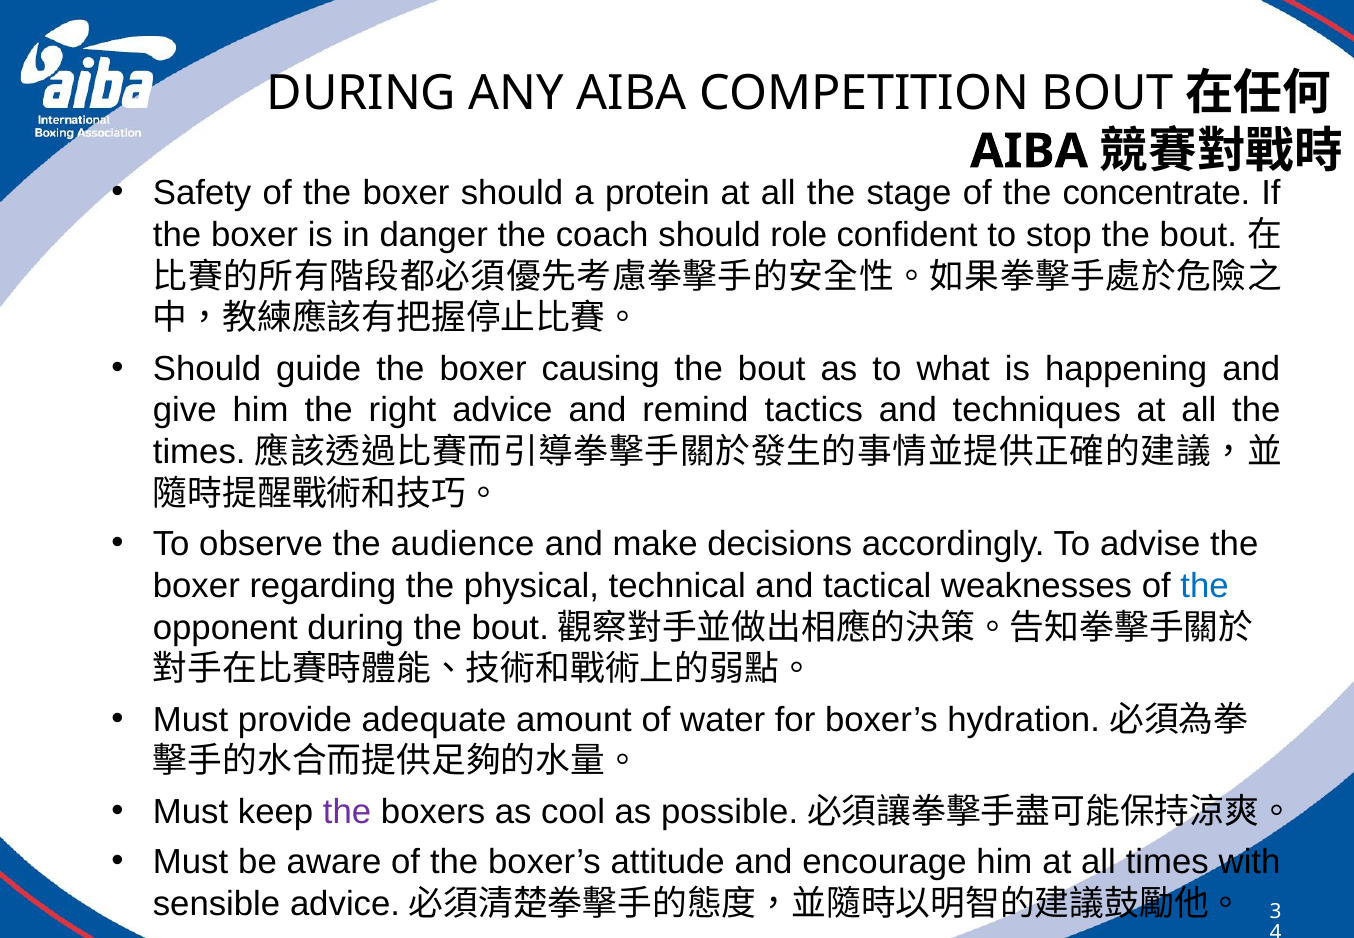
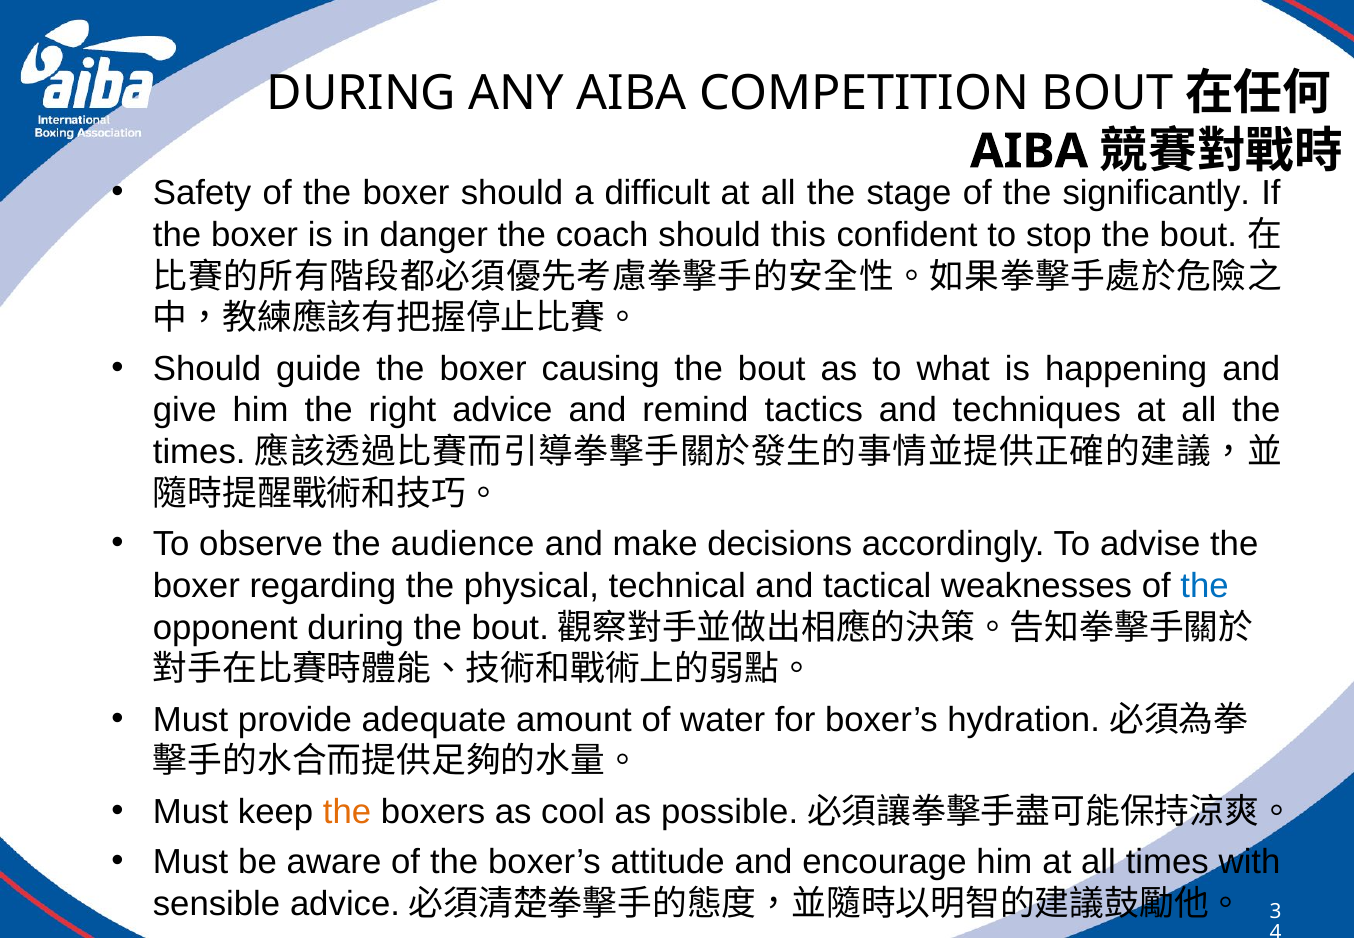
protein: protein -> difficult
concentrate: concentrate -> significantly
role: role -> this
the at (347, 811) colour: purple -> orange
